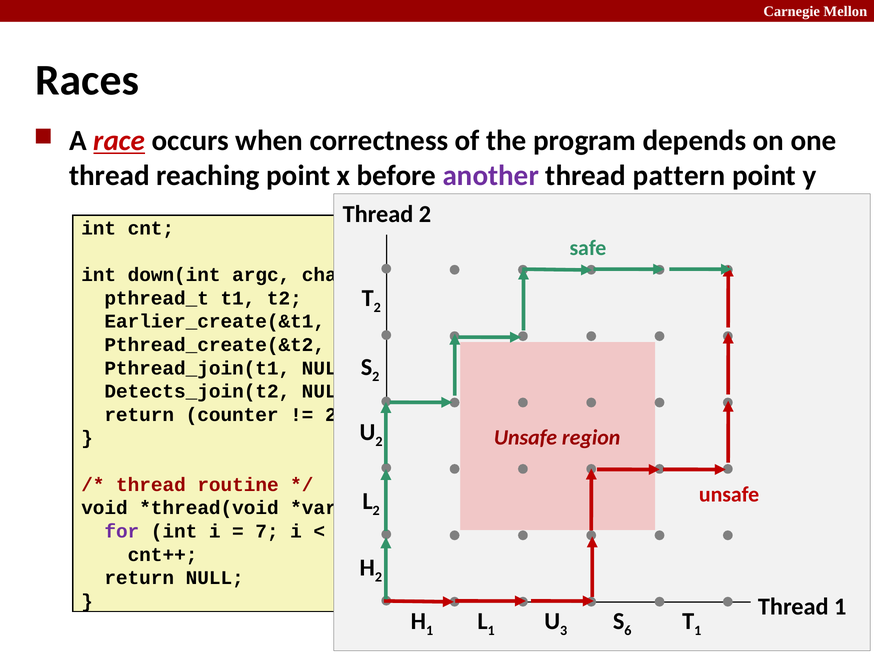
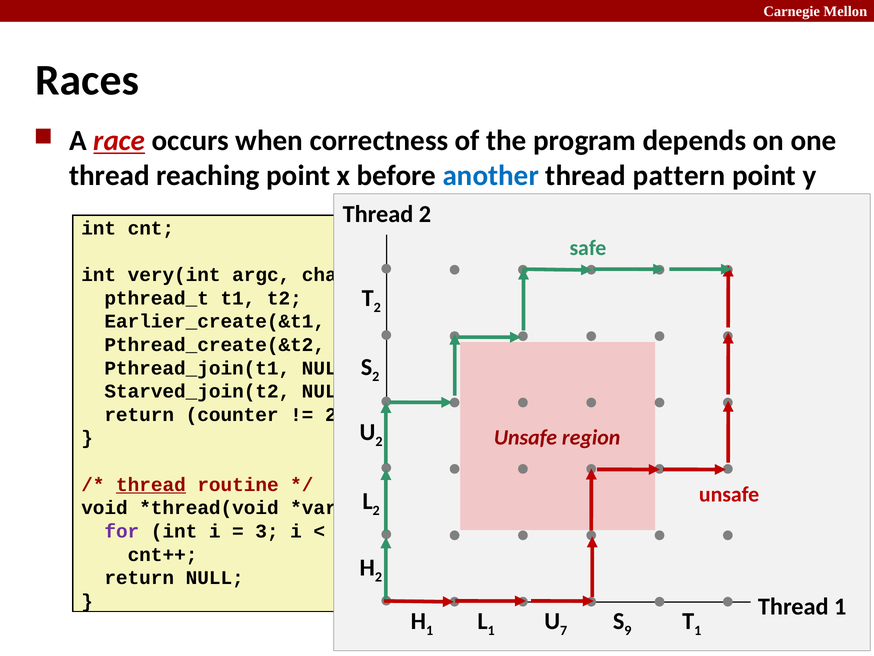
another colour: purple -> blue
down(int: down(int -> very(int
Detects_join(t2: Detects_join(t2 -> Starved_join(t2
thread at (151, 484) underline: none -> present
7: 7 -> 3
3: 3 -> 7
6: 6 -> 9
